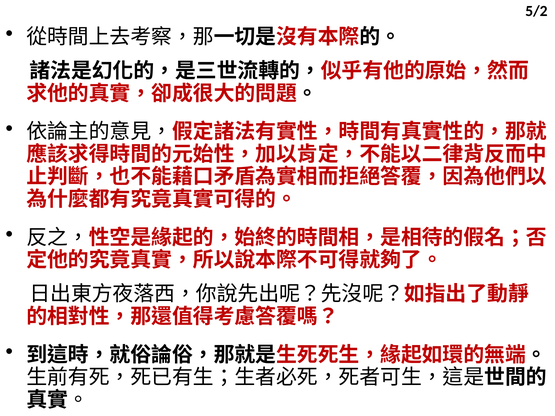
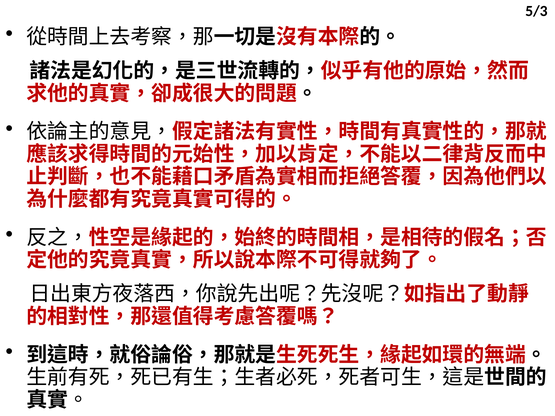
5/2: 5/2 -> 5/3
